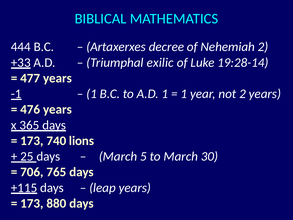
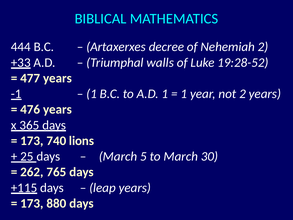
exilic: exilic -> walls
19:28-14: 19:28-14 -> 19:28-52
706: 706 -> 262
